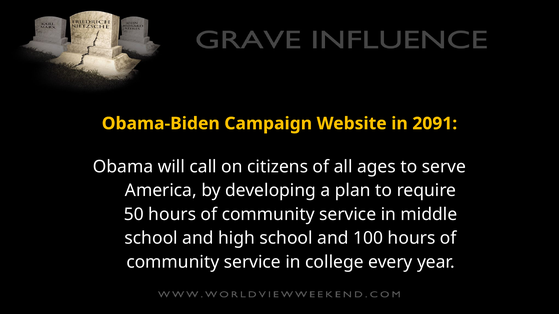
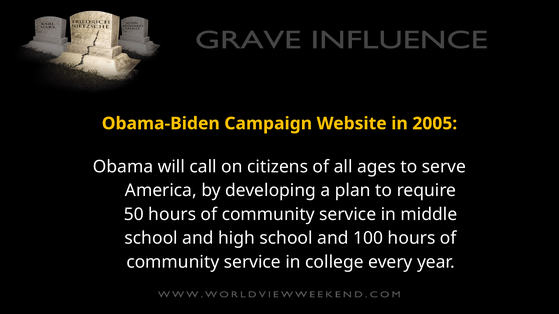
2091: 2091 -> 2005
